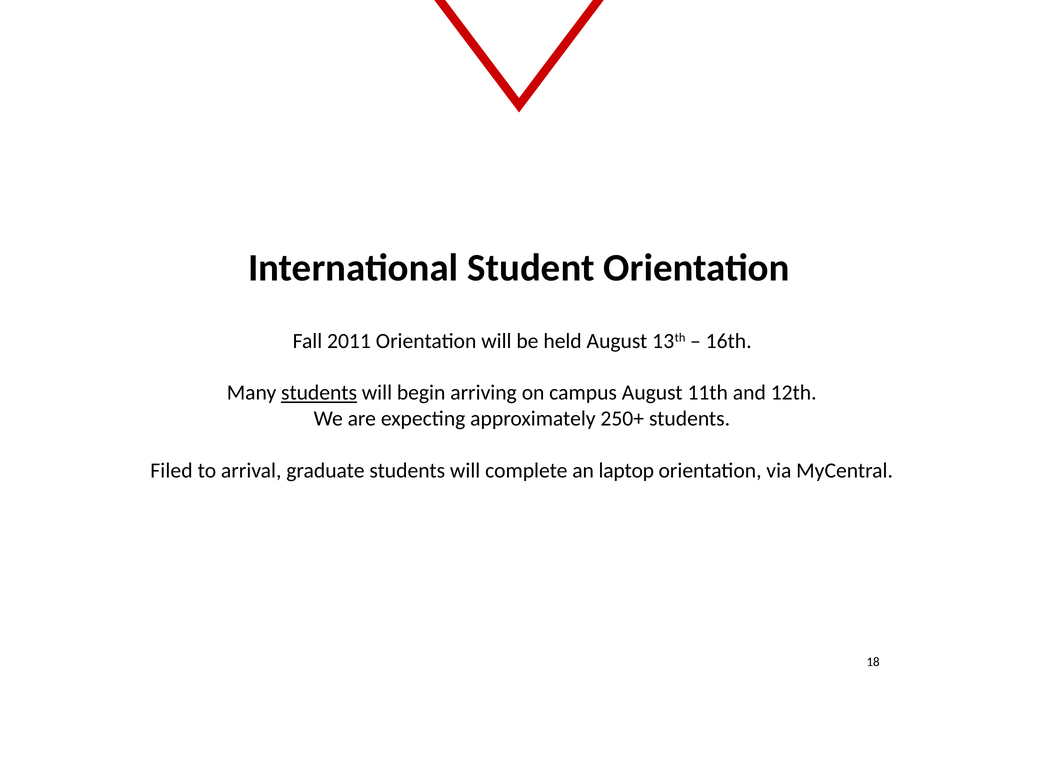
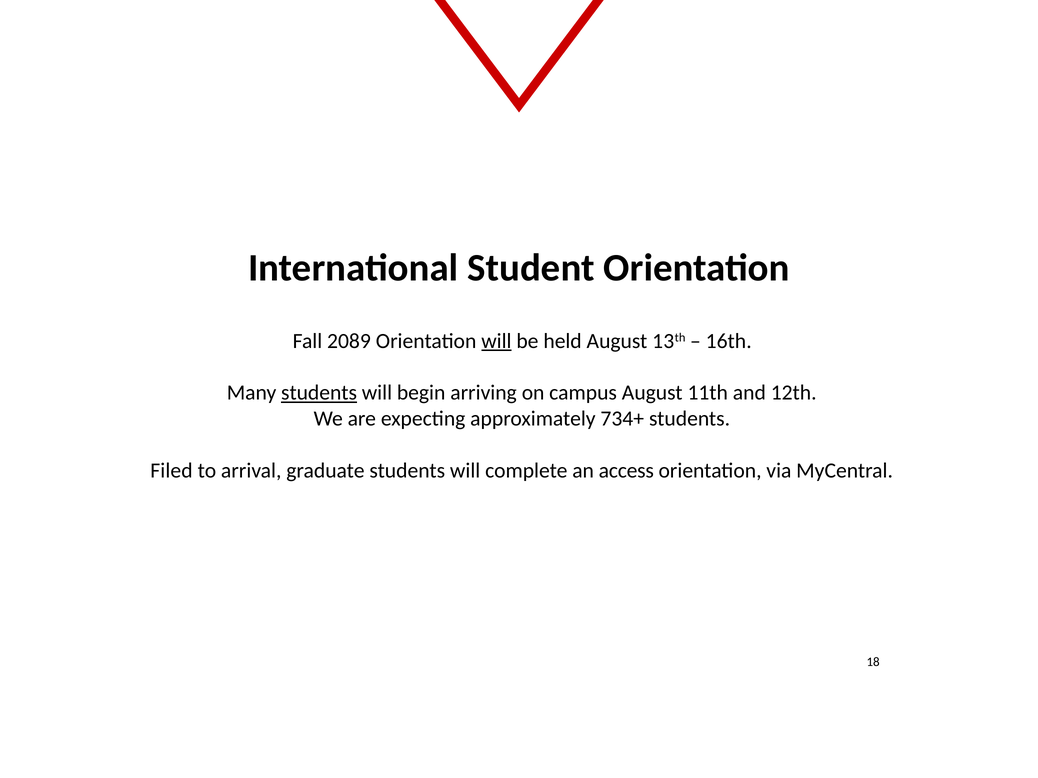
2011: 2011 -> 2089
will at (496, 341) underline: none -> present
250+: 250+ -> 734+
laptop: laptop -> access
